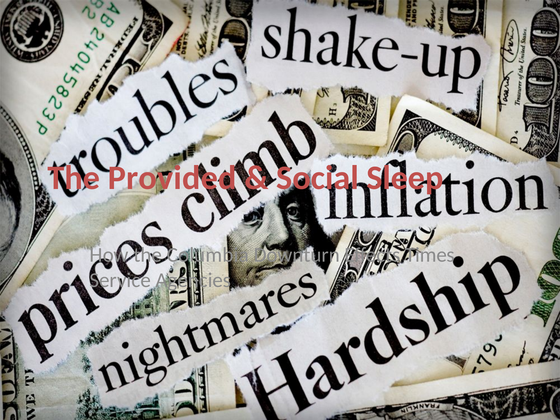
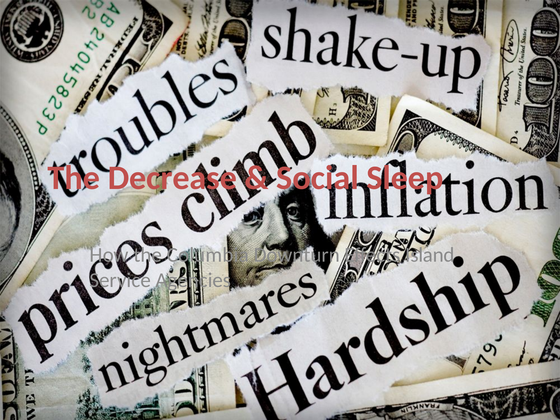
Provided: Provided -> Decrease
Times: Times -> Island
